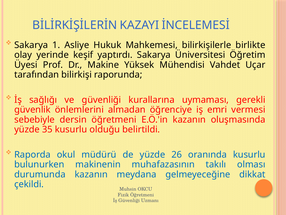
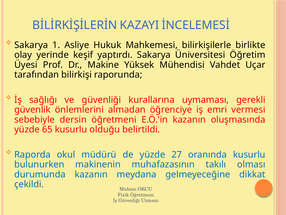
35: 35 -> 65
26: 26 -> 27
